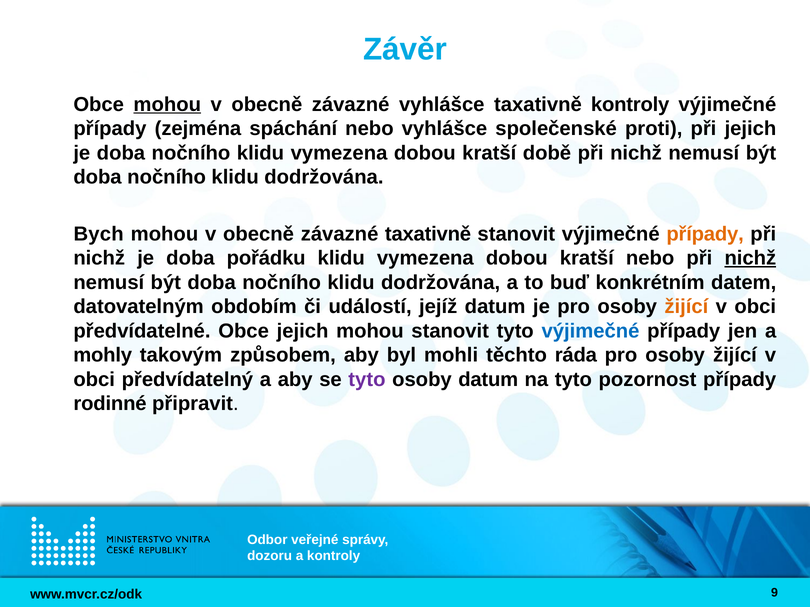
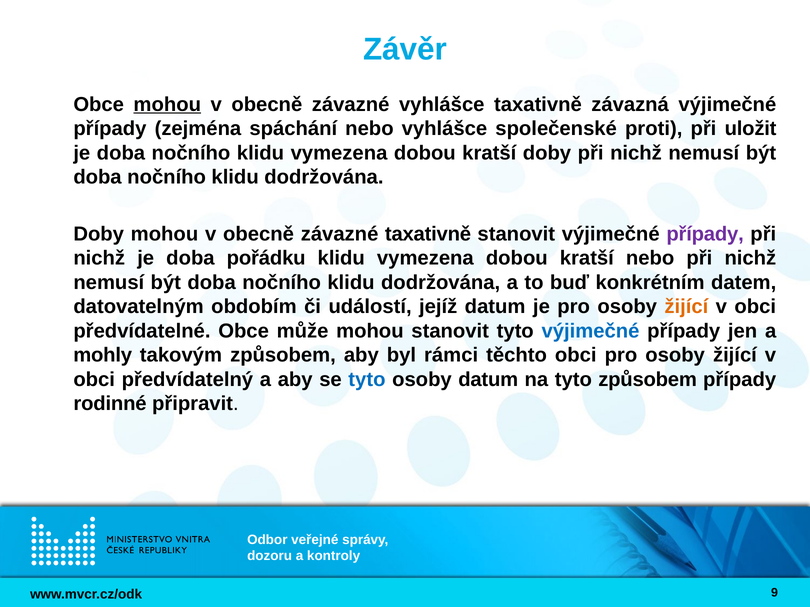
taxativně kontroly: kontroly -> závazná
při jejich: jejich -> uložit
kratší době: době -> doby
Bych at (99, 234): Bych -> Doby
případy at (705, 234) colour: orange -> purple
nichž at (750, 258) underline: present -> none
Obce jejich: jejich -> může
mohli: mohli -> rámci
těchto ráda: ráda -> obci
tyto at (367, 380) colour: purple -> blue
tyto pozornost: pozornost -> způsobem
